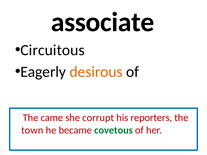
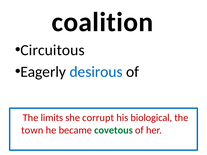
associate: associate -> coalition
desirous colour: orange -> blue
came: came -> limits
reporters: reporters -> biological
